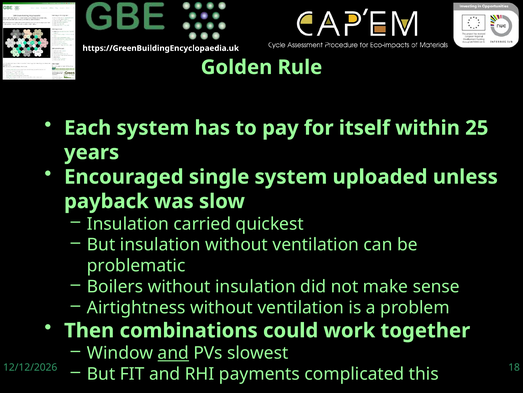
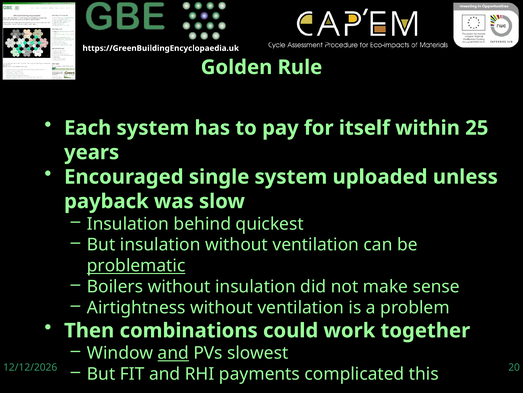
carried: carried -> behind
problematic underline: none -> present
18: 18 -> 20
